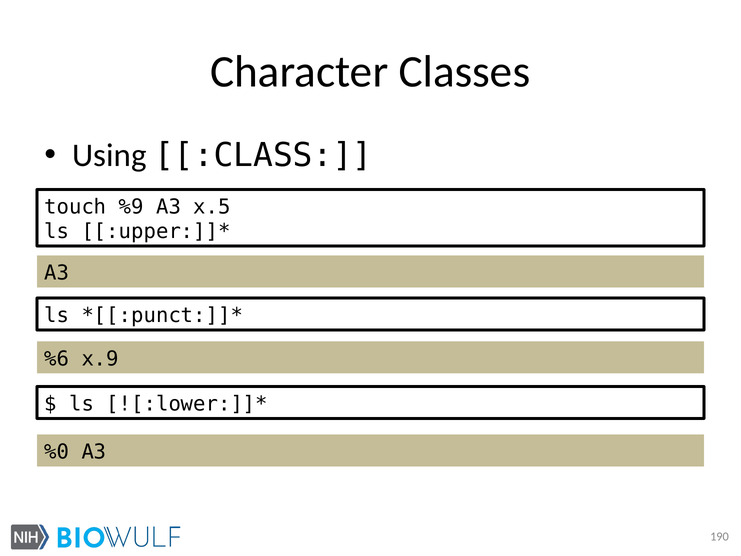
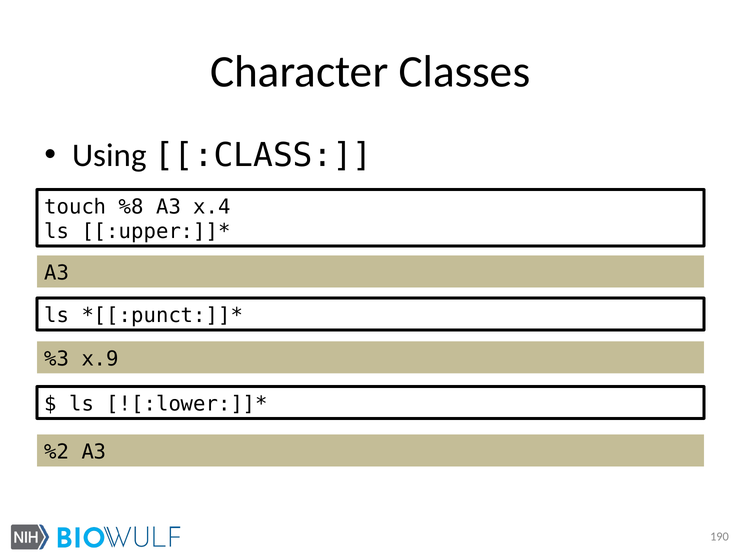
%9: %9 -> %8
x.5: x.5 -> x.4
%6: %6 -> %3
%0: %0 -> %2
